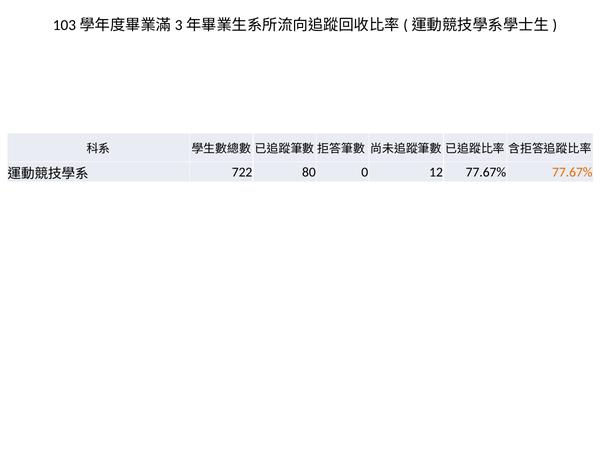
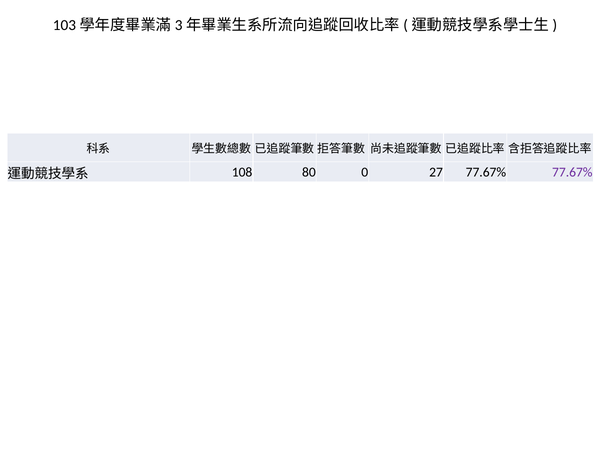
722: 722 -> 108
12: 12 -> 27
77.67% at (572, 172) colour: orange -> purple
